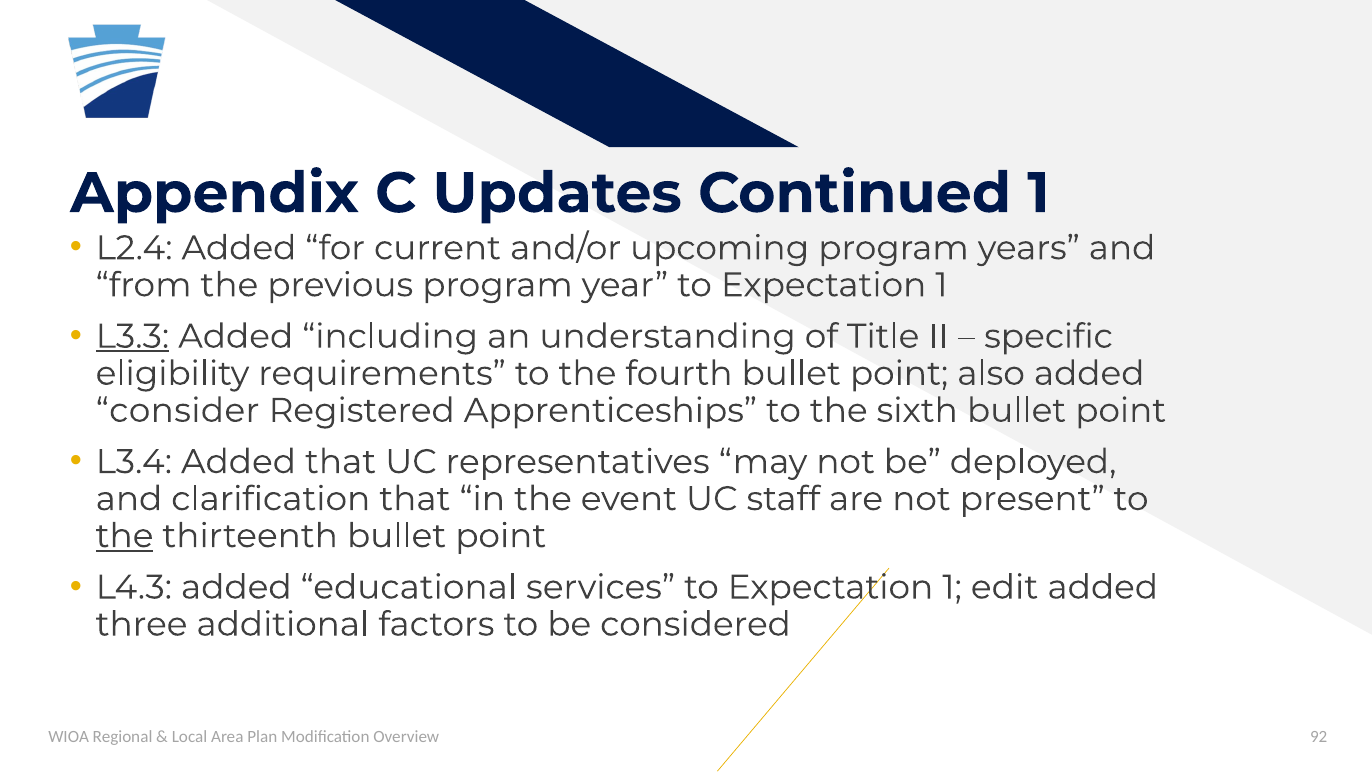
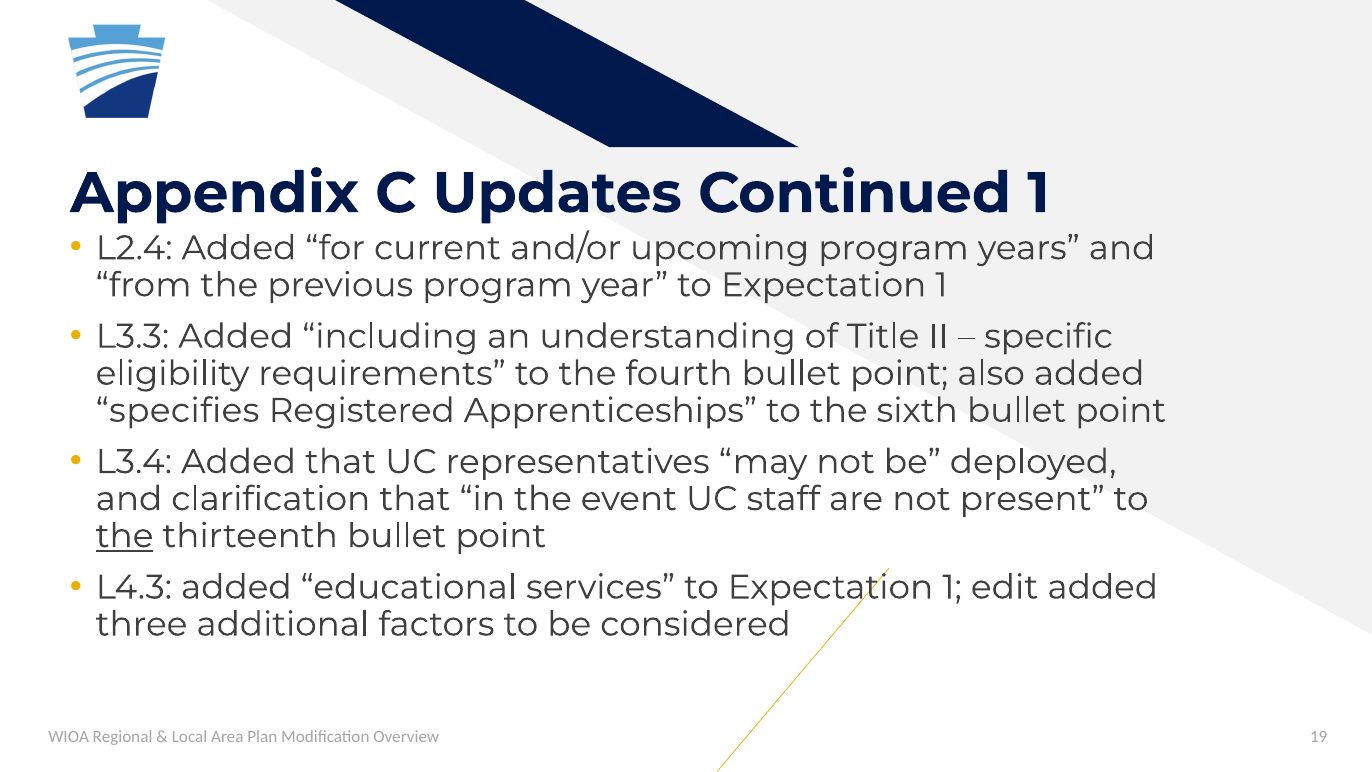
L3.3 underline: present -> none
consider: consider -> specifies
92: 92 -> 19
